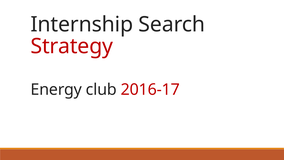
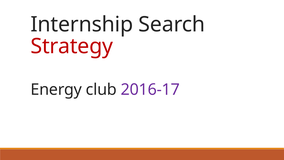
2016-17 colour: red -> purple
